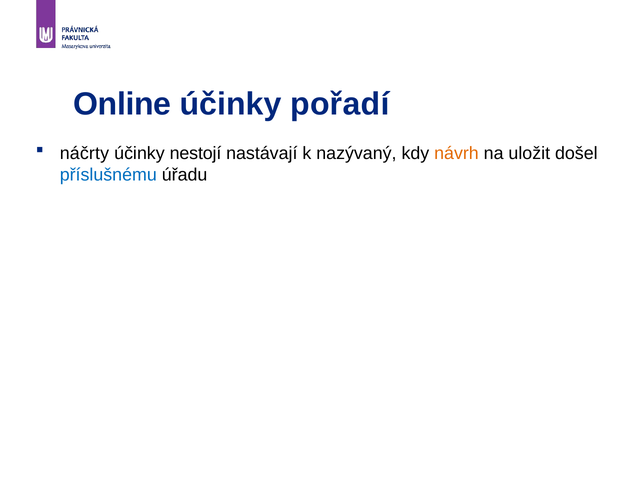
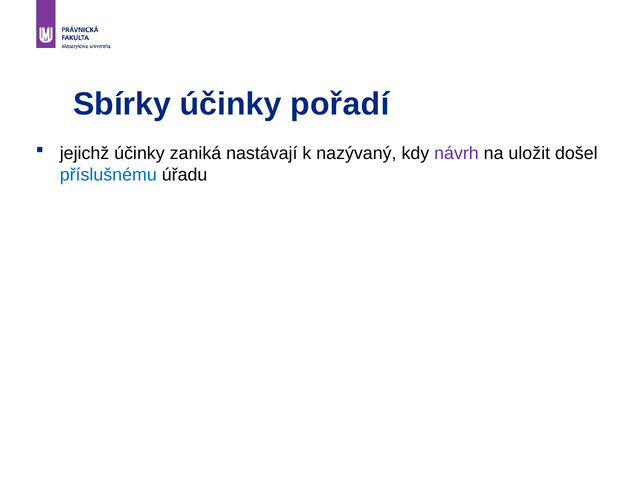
Online: Online -> Sbírky
náčrty: náčrty -> jejichž
nestojí: nestojí -> zaniká
návrh colour: orange -> purple
